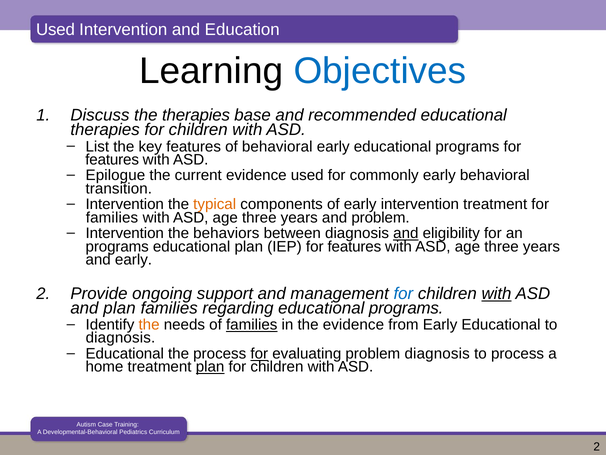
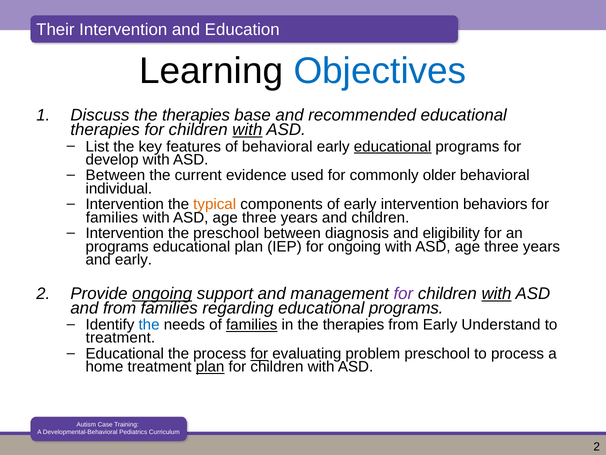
Used at (55, 29): Used -> Their
with at (247, 130) underline: none -> present
educational at (393, 146) underline: none -> present
features at (112, 159): features -> develop
Epilogue at (115, 175): Epilogue -> Between
commonly early: early -> older
transition: transition -> individual
intervention treatment: treatment -> behaviors
and problem: problem -> children
the behaviors: behaviors -> preschool
and at (406, 233) underline: present -> none
IEP for features: features -> ongoing
ongoing at (162, 293) underline: none -> present
for at (403, 293) colour: blue -> purple
and plan: plan -> from
the at (149, 325) colour: orange -> blue
in the evidence: evidence -> therapies
from Early Educational: Educational -> Understand
diagnosis at (120, 338): diagnosis -> treatment
problem diagnosis: diagnosis -> preschool
